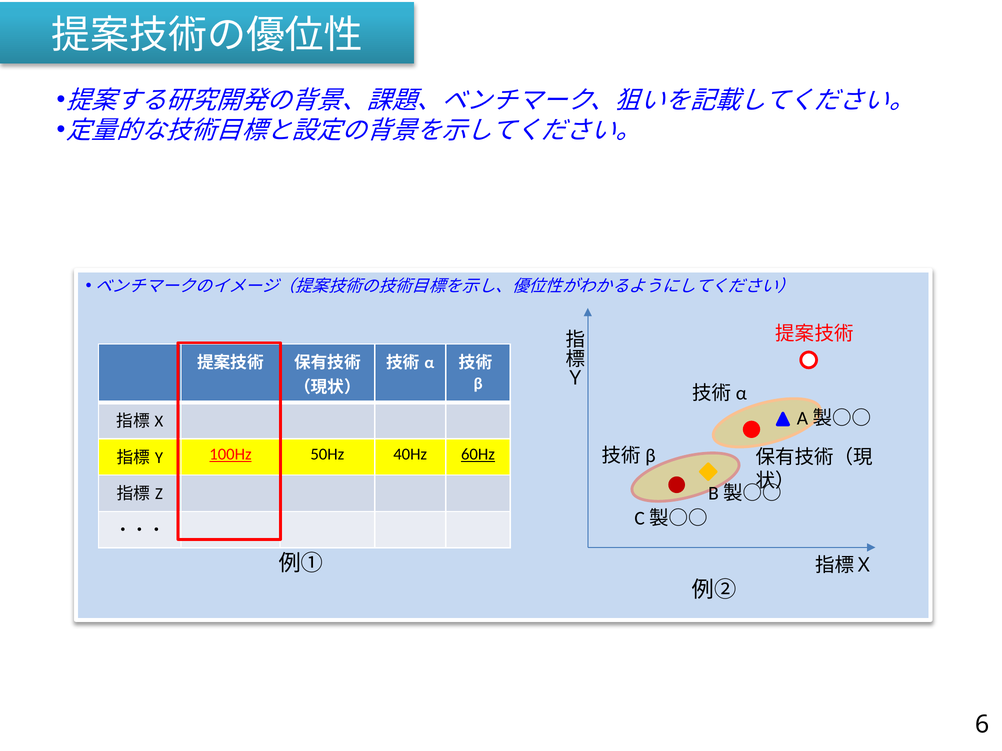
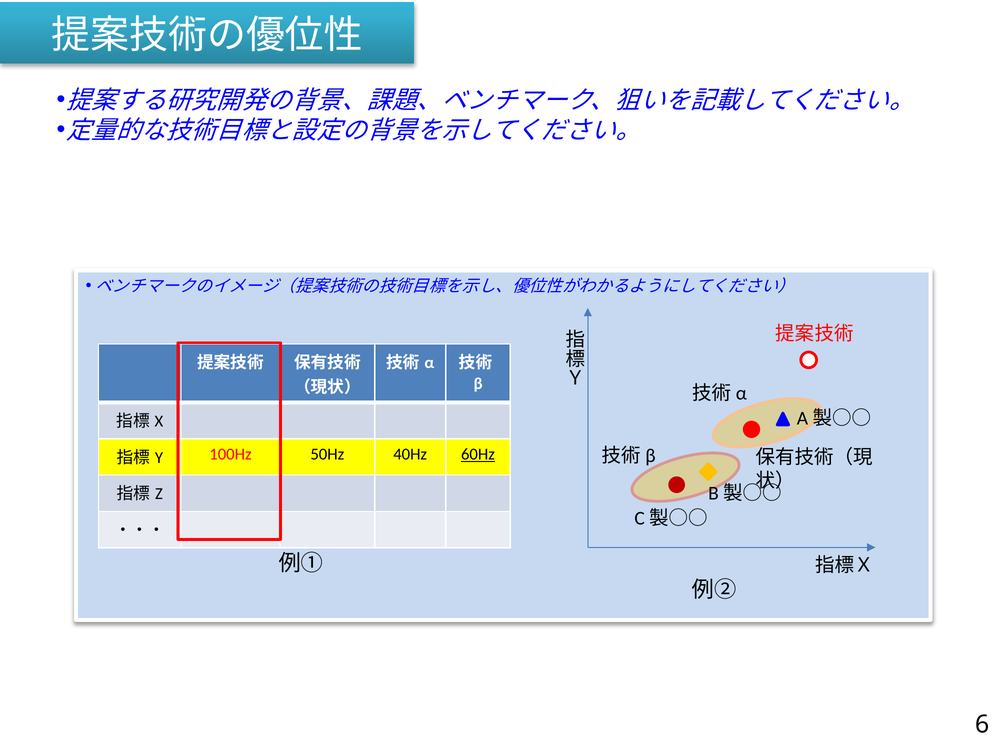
100Hz underline: present -> none
